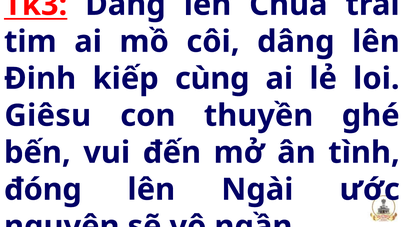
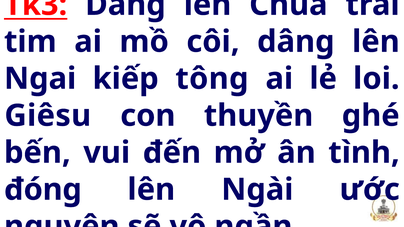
Đinh: Đinh -> Ngai
cùng: cùng -> tông
